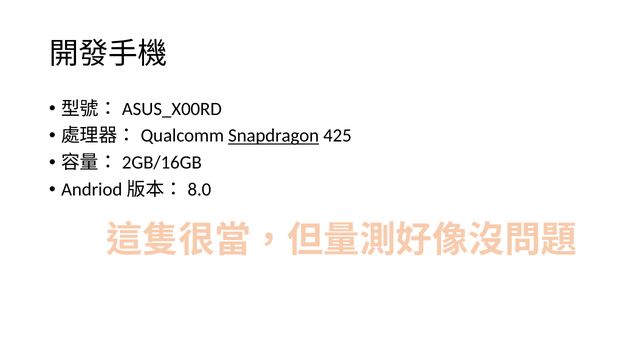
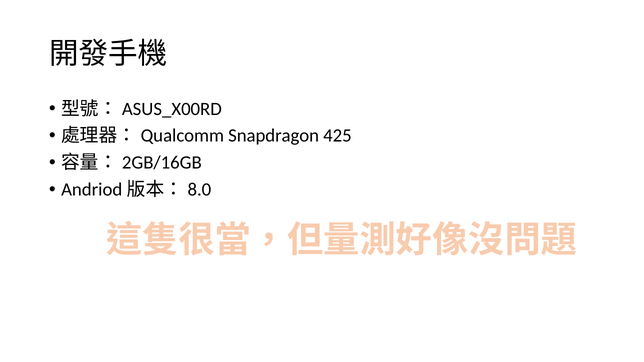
Snapdragon underline: present -> none
